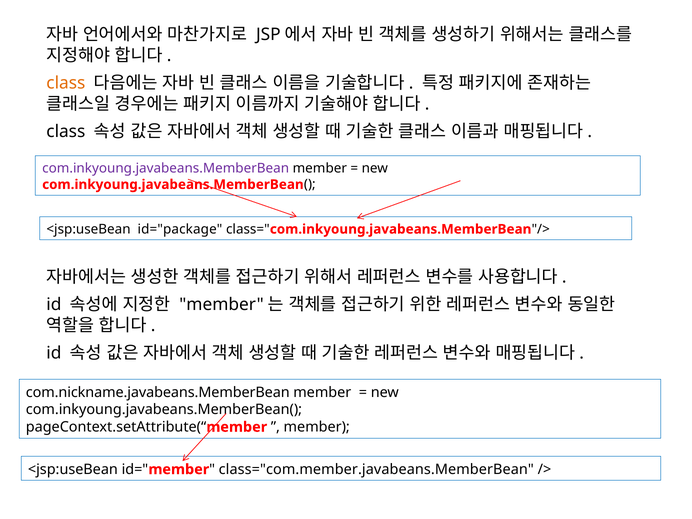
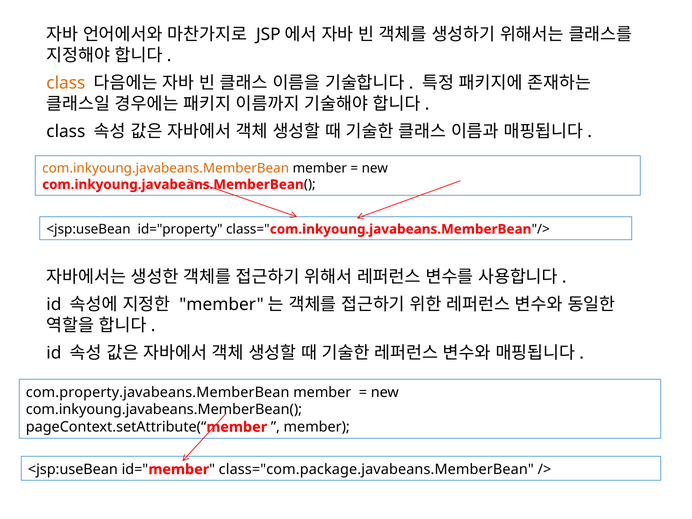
com.inkyoung.javabeans.MemberBean colour: purple -> orange
id="package: id="package -> id="property
com.nickname.javabeans.MemberBean: com.nickname.javabeans.MemberBean -> com.property.javabeans.MemberBean
class="com.member.javabeans.MemberBean: class="com.member.javabeans.MemberBean -> class="com.package.javabeans.MemberBean
